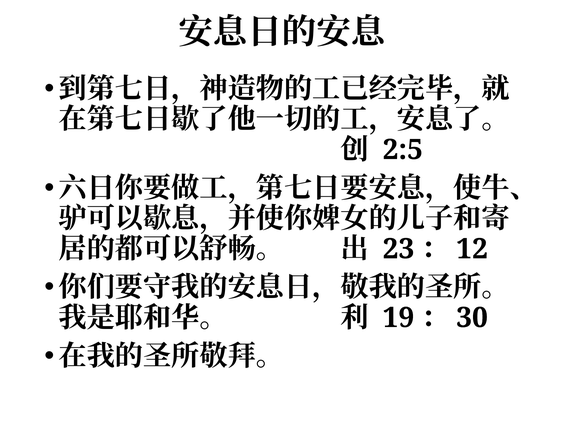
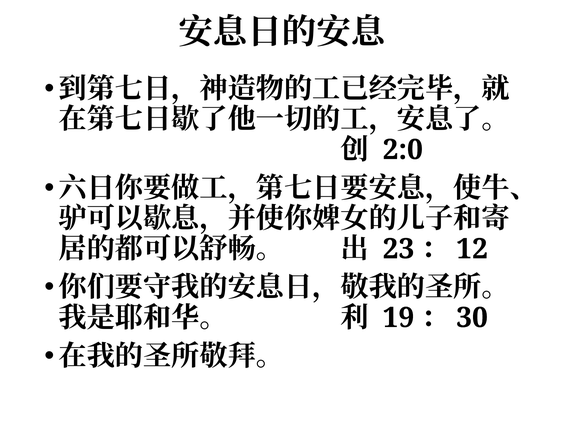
2:5: 2:5 -> 2:0
